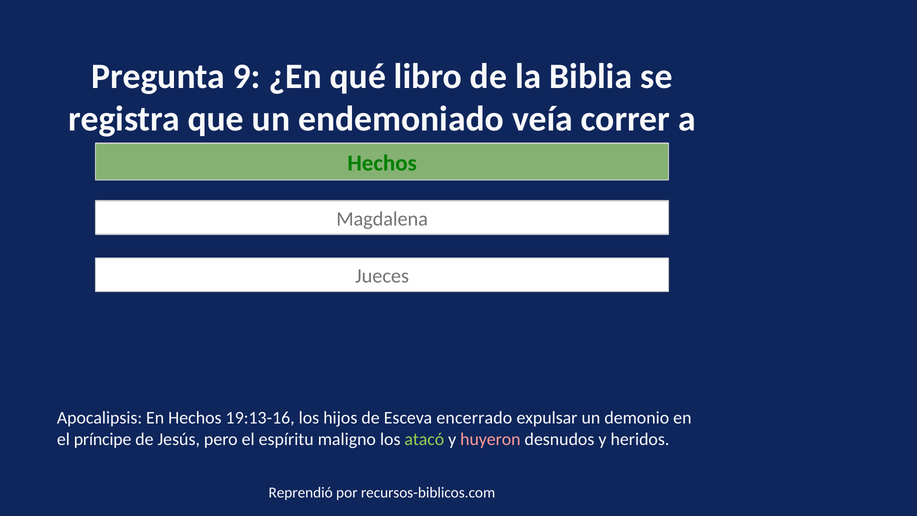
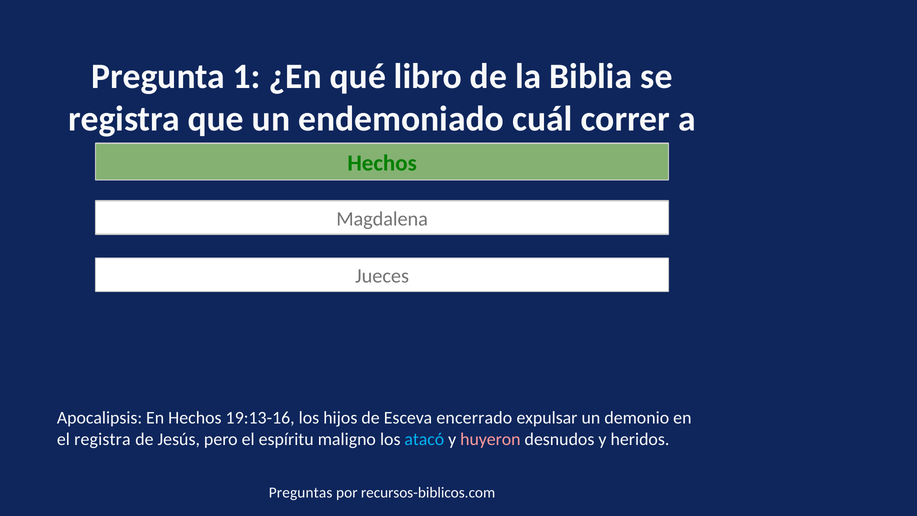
9: 9 -> 1
veía: veía -> cuál
el príncipe: príncipe -> registra
atacó colour: light green -> light blue
Reprendió: Reprendió -> Preguntas
